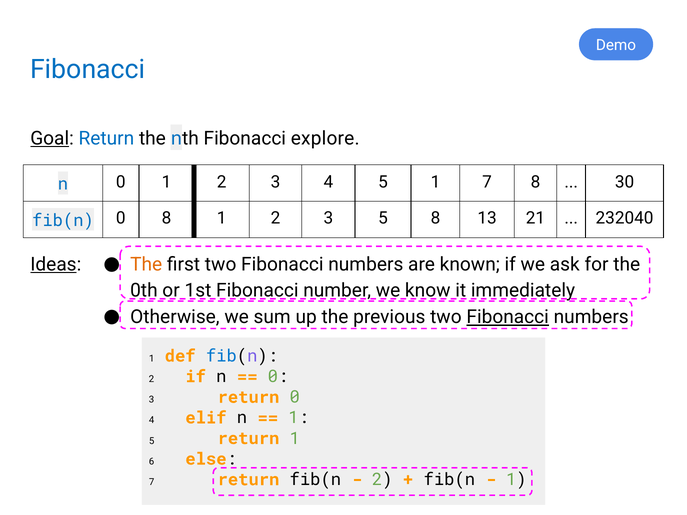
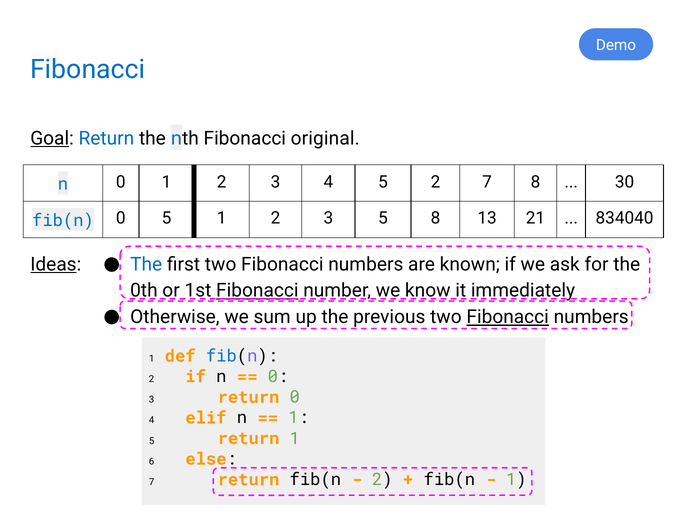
explore: explore -> original
5 1: 1 -> 2
0 8: 8 -> 5
232040: 232040 -> 834040
The at (146, 264) colour: orange -> blue
Fibonacci at (257, 291) underline: none -> present
